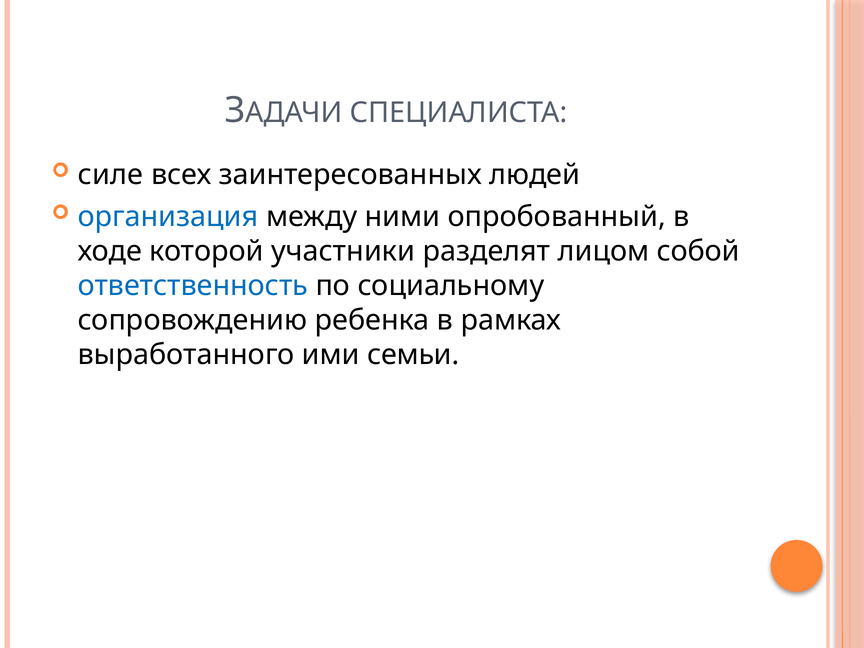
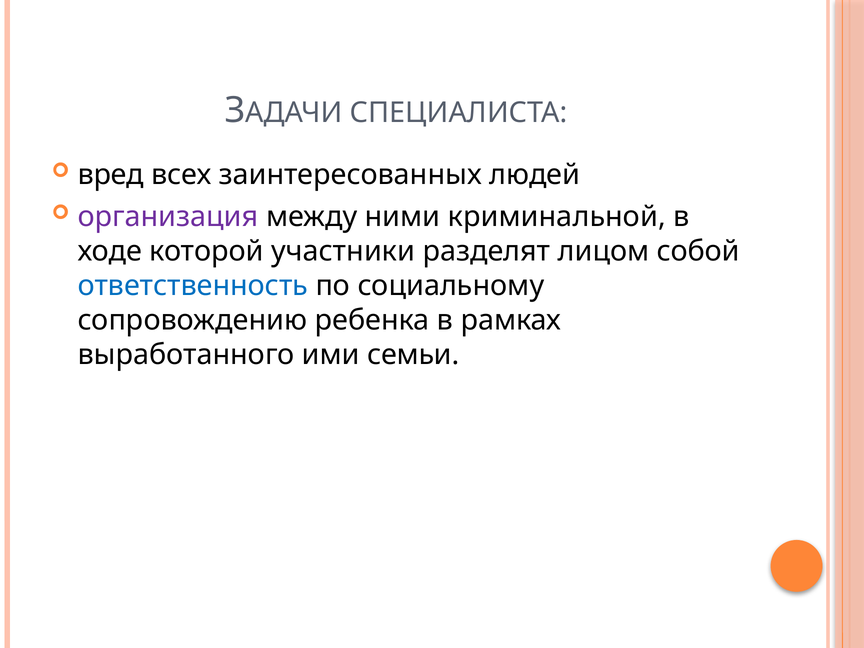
силе: силе -> вред
организация colour: blue -> purple
опробованный: опробованный -> криминальной
